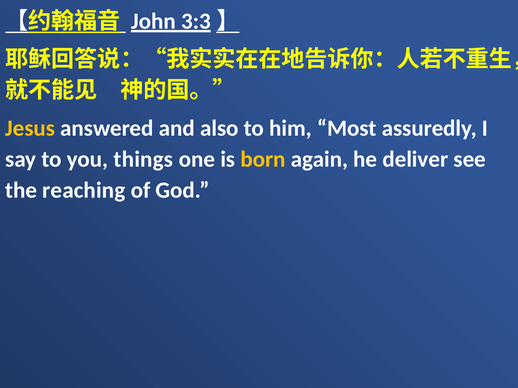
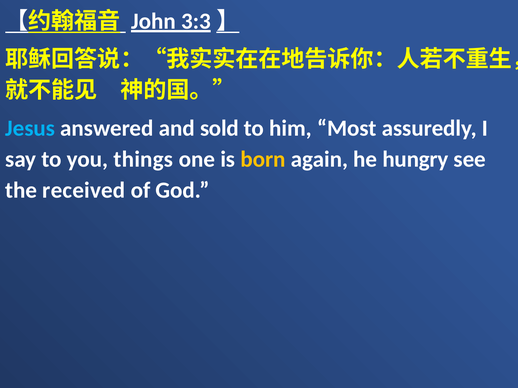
Jesus colour: yellow -> light blue
also: also -> sold
deliver: deliver -> hungry
reaching: reaching -> received
